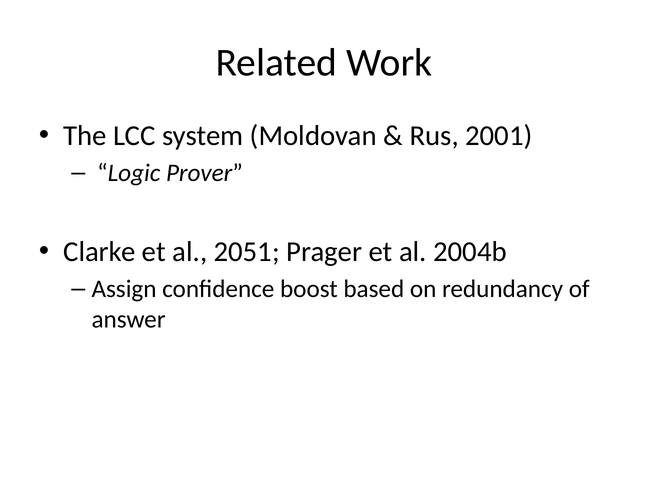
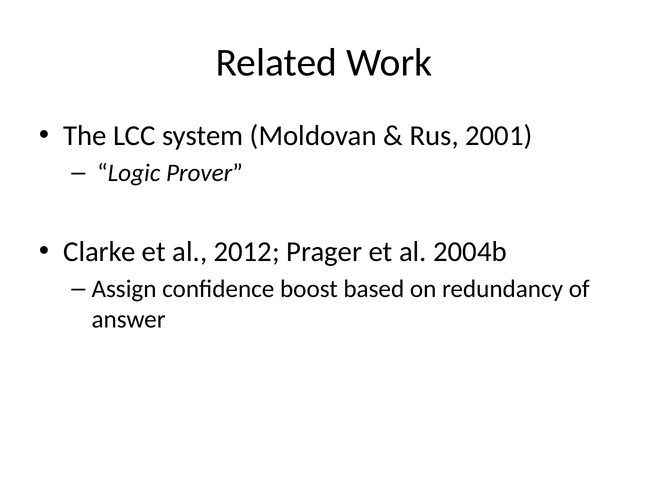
2051: 2051 -> 2012
